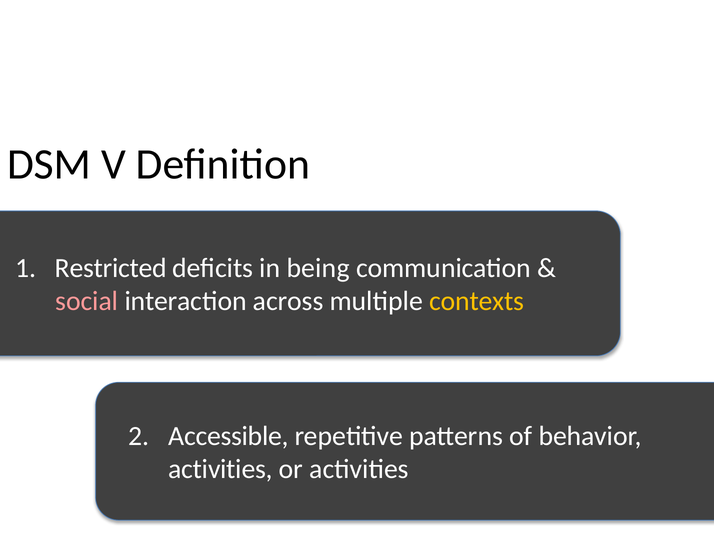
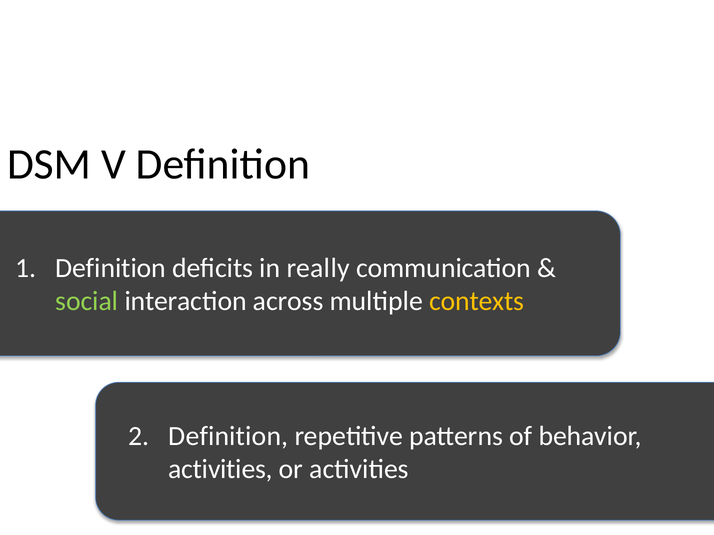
Restricted at (111, 268): Restricted -> Definition
being: being -> really
social colour: pink -> light green
Accessible at (229, 437): Accessible -> Definition
